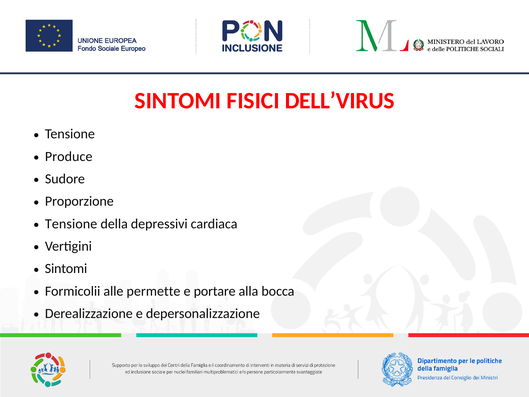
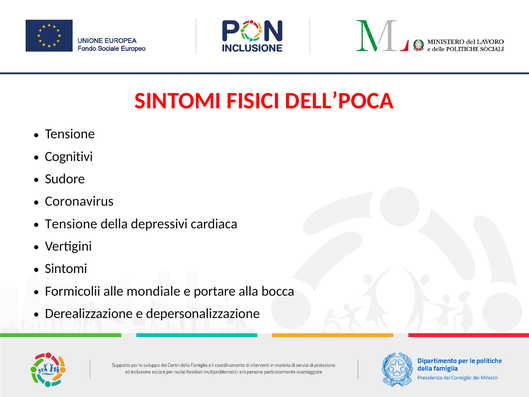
DELL’VIRUS: DELL’VIRUS -> DELL’POCA
Produce: Produce -> Cognitivi
Proporzione: Proporzione -> Coronavirus
permette: permette -> mondiale
